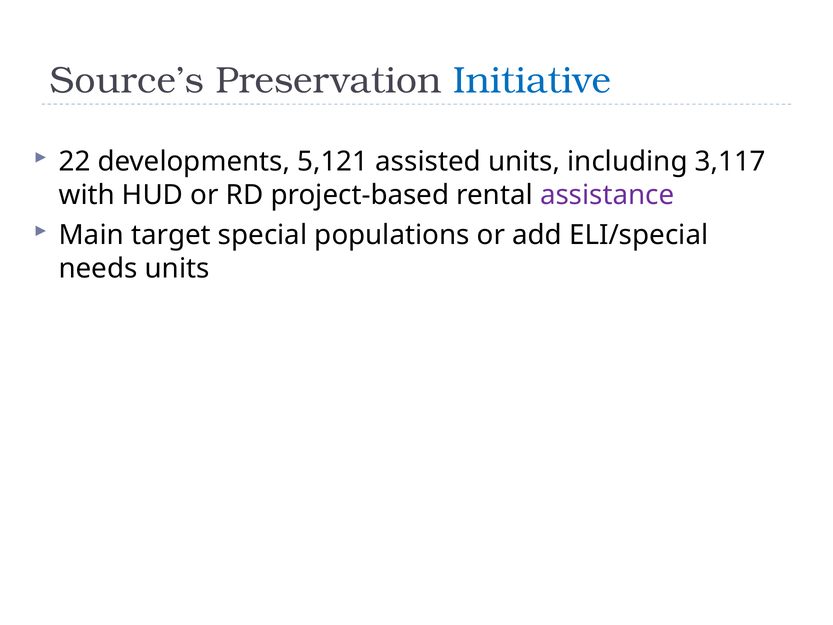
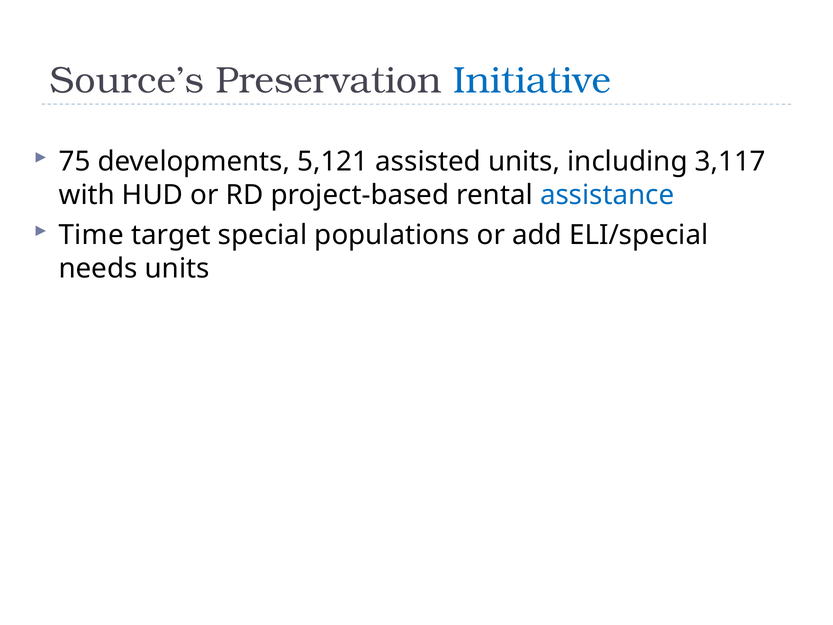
22: 22 -> 75
assistance colour: purple -> blue
Main: Main -> Time
